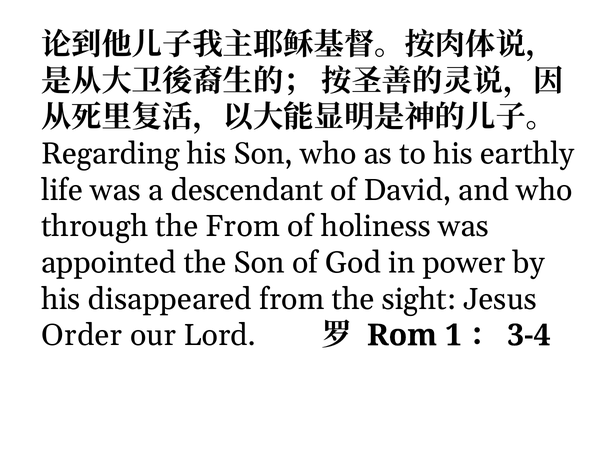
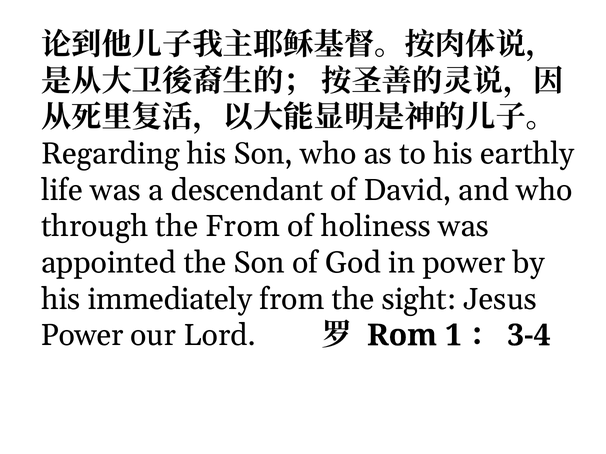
disappeared: disappeared -> immediately
Order at (82, 336): Order -> Power
